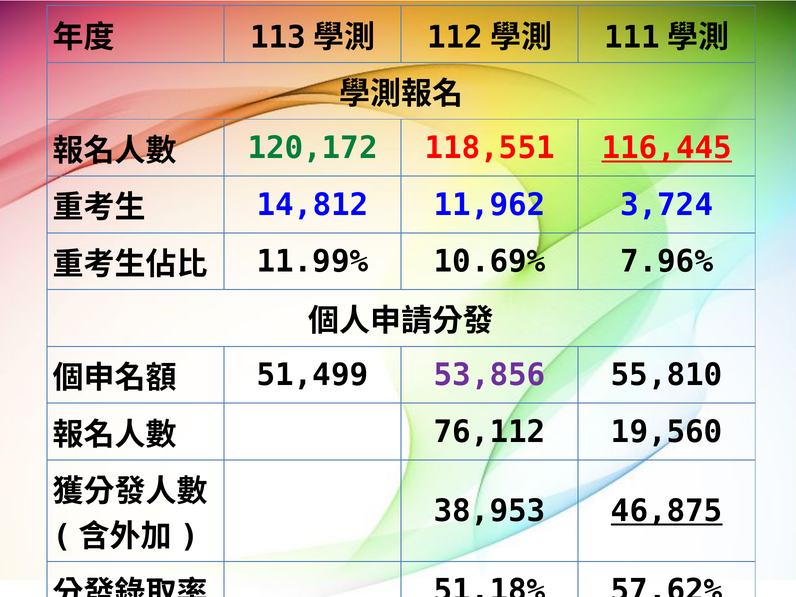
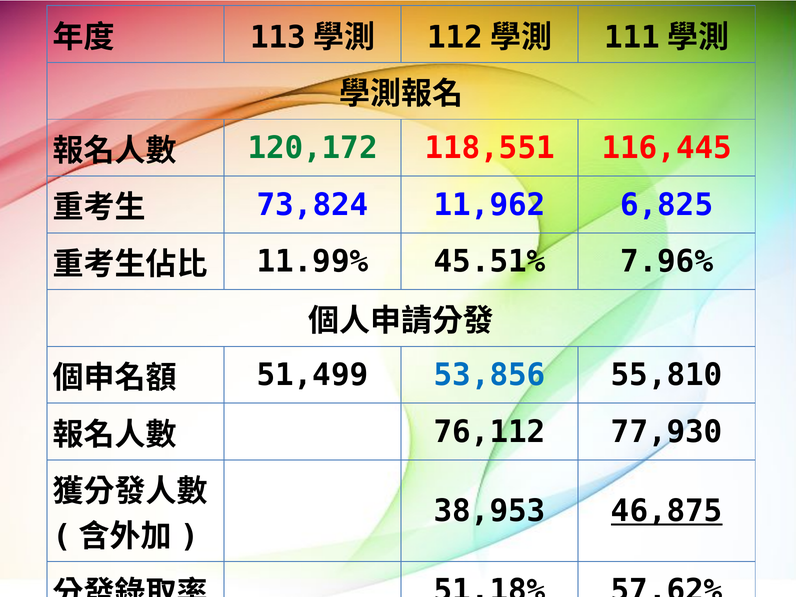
116,445 underline: present -> none
14,812: 14,812 -> 73,824
3,724: 3,724 -> 6,825
10.69%: 10.69% -> 45.51%
53,856 colour: purple -> blue
19,560: 19,560 -> 77,930
